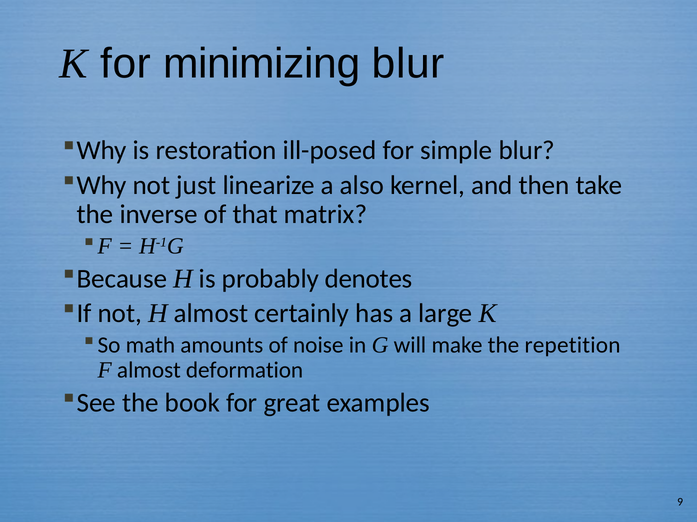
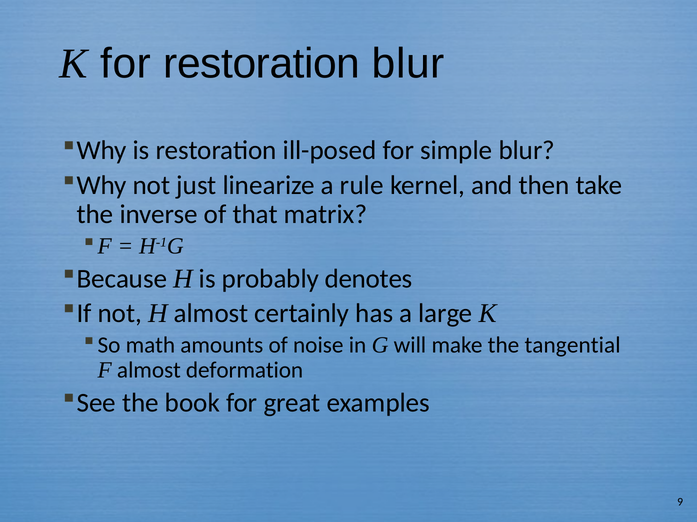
for minimizing: minimizing -> restoration
also: also -> rule
repetition: repetition -> tangential
